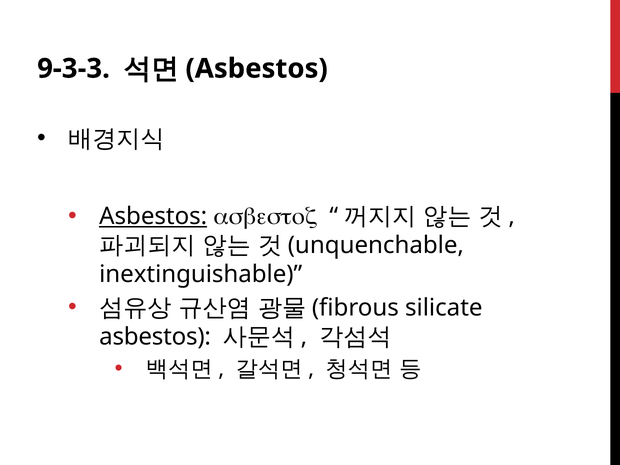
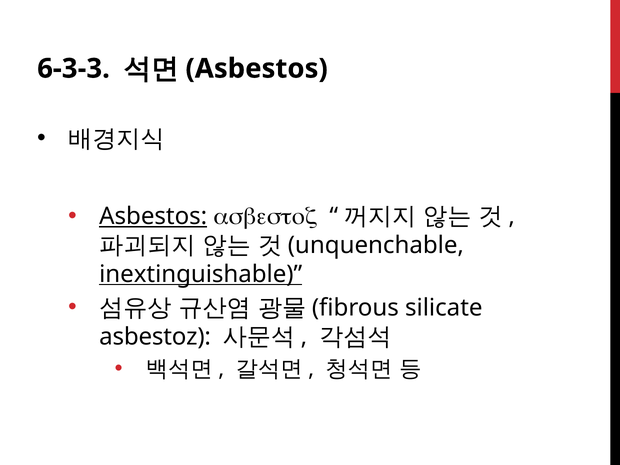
9-3-3: 9-3-3 -> 6-3-3
inextinguishable underline: none -> present
asbestos at (155, 337): asbestos -> asbestoz
